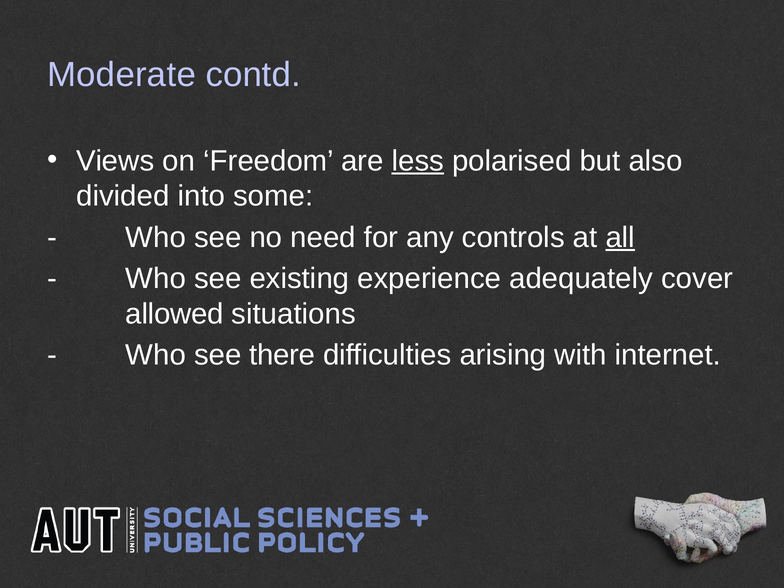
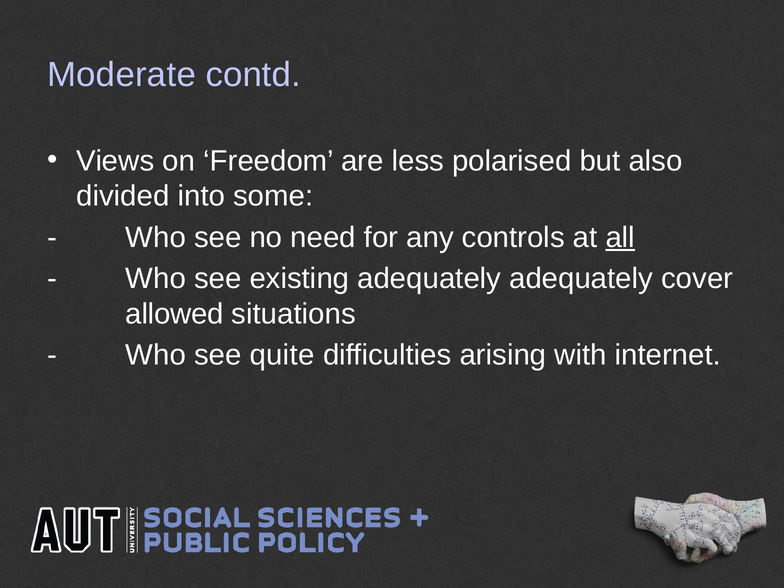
less underline: present -> none
existing experience: experience -> adequately
there: there -> quite
